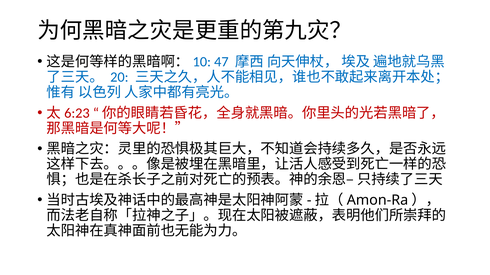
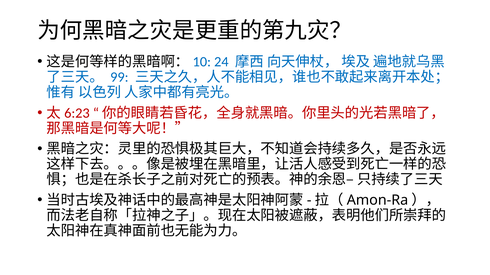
47: 47 -> 24
20: 20 -> 99
